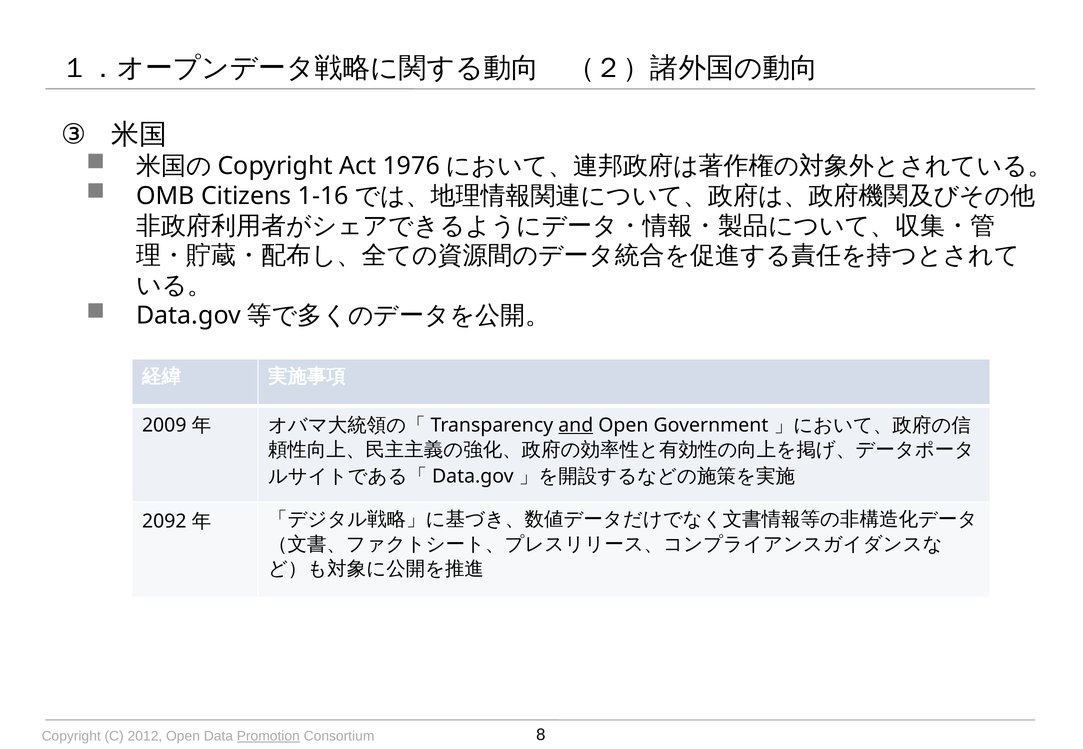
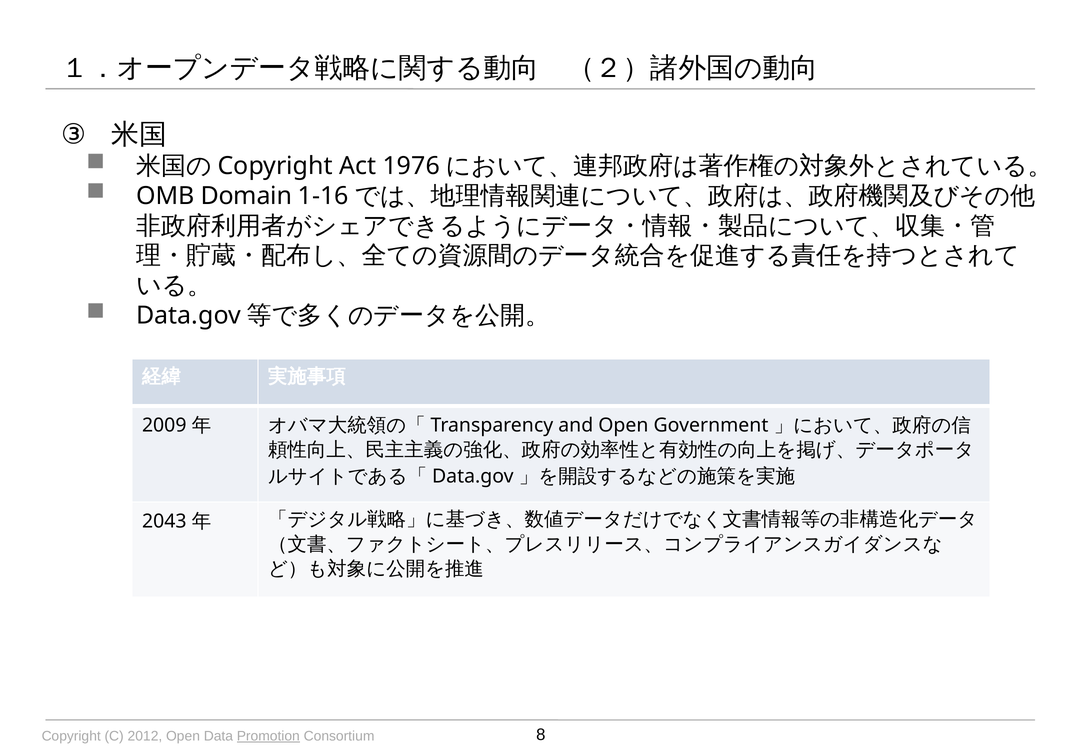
Citizens: Citizens -> Domain
and underline: present -> none
2092: 2092 -> 2043
